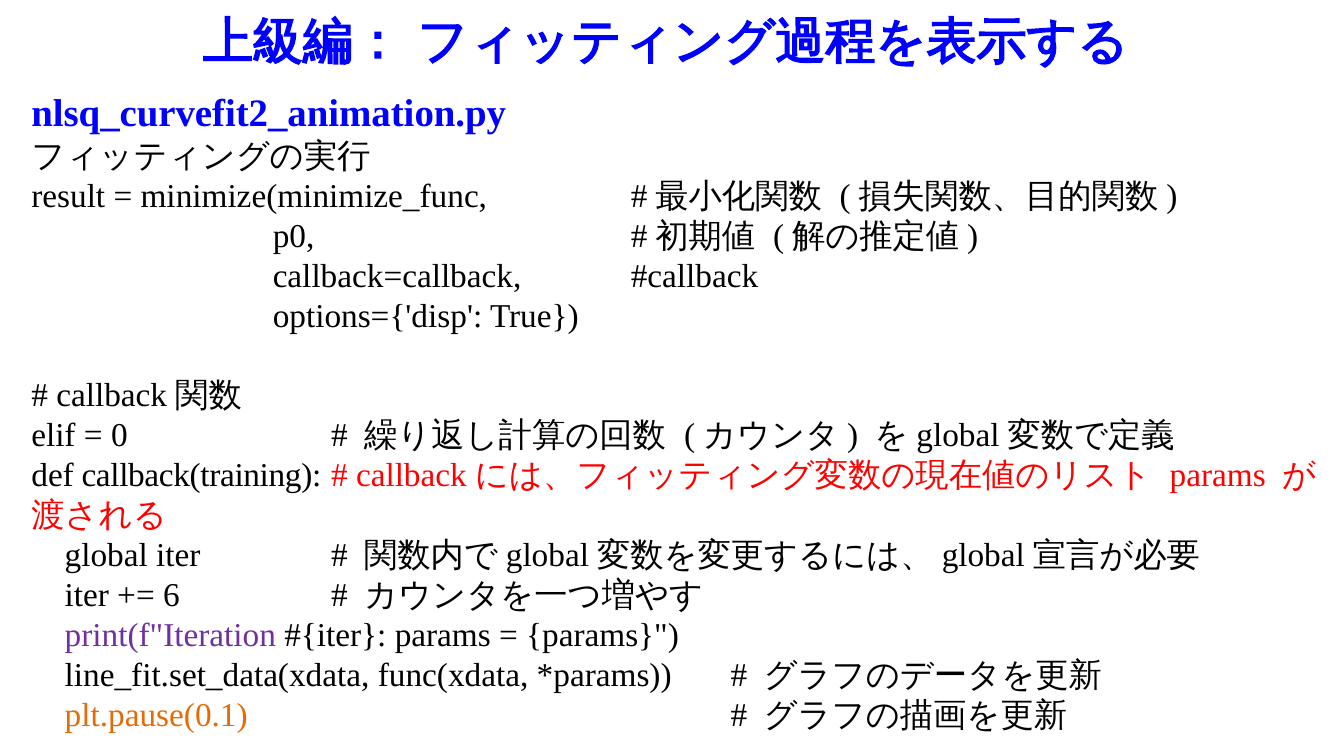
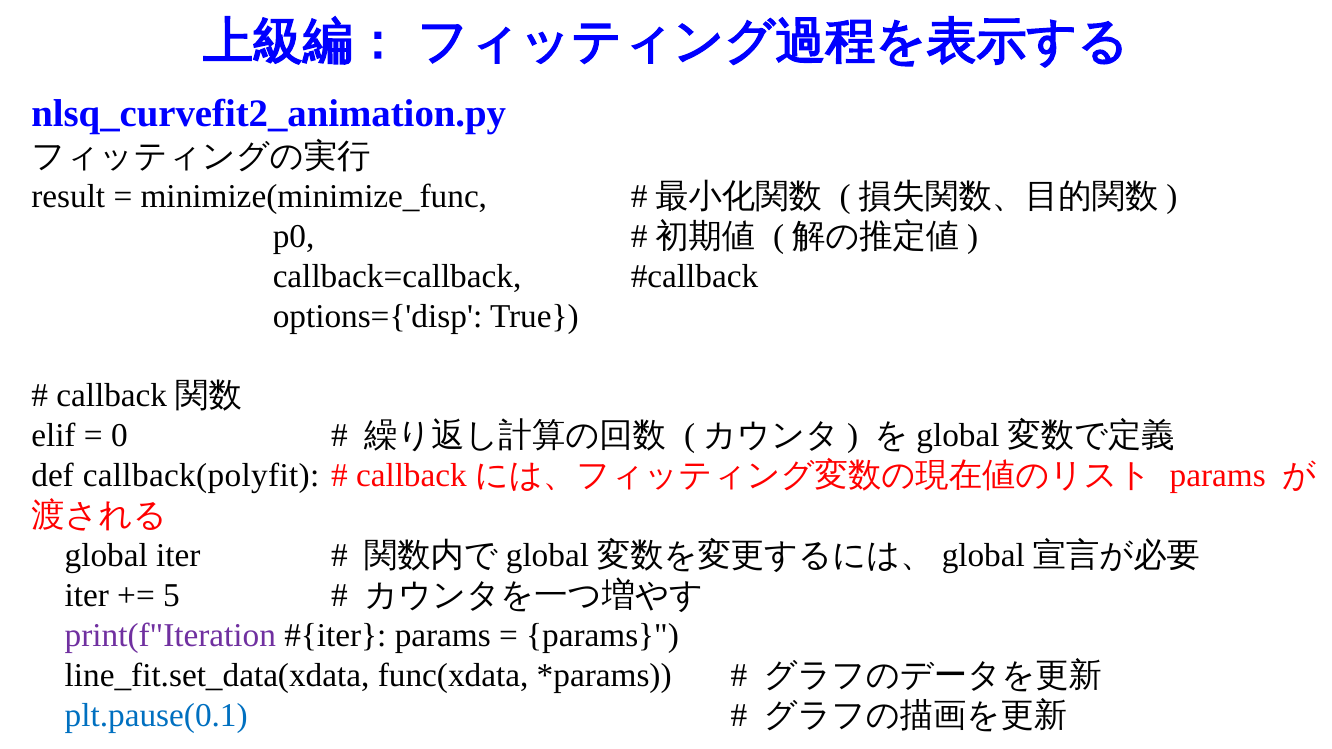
callback(training: callback(training -> callback(polyfit
6: 6 -> 5
plt.pause(0.1 colour: orange -> blue
